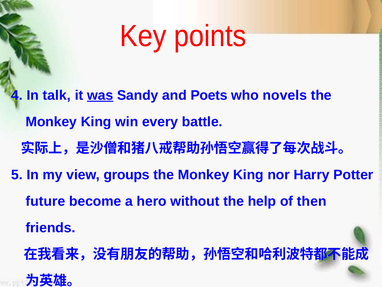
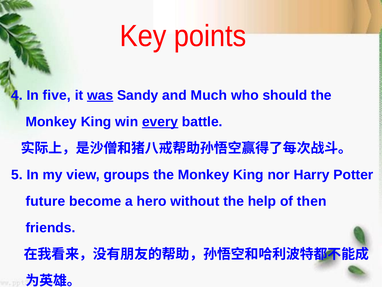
talk: talk -> five
Poets: Poets -> Much
novels: novels -> should
every underline: none -> present
